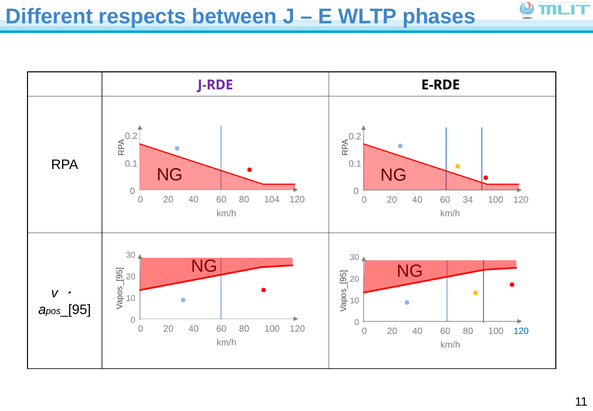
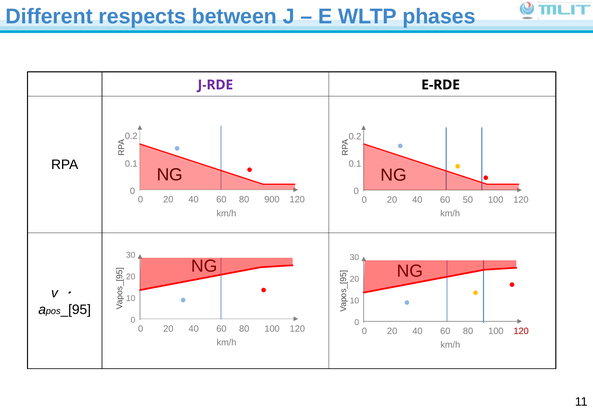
104: 104 -> 900
34: 34 -> 50
120 at (521, 331) colour: blue -> red
